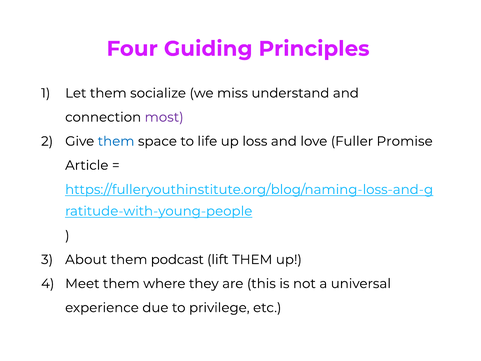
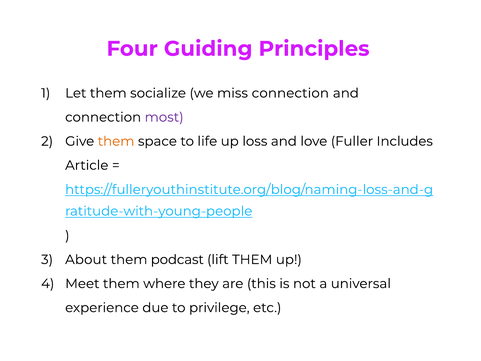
miss understand: understand -> connection
them at (116, 141) colour: blue -> orange
Promise: Promise -> Includes
